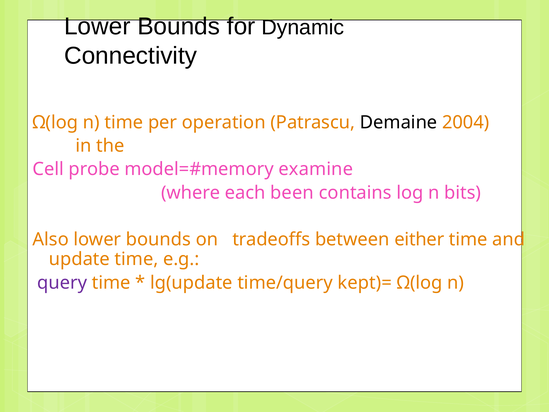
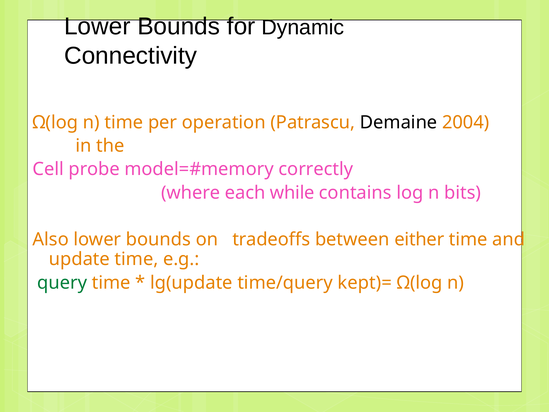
examine: examine -> correctly
been: been -> while
query colour: purple -> green
